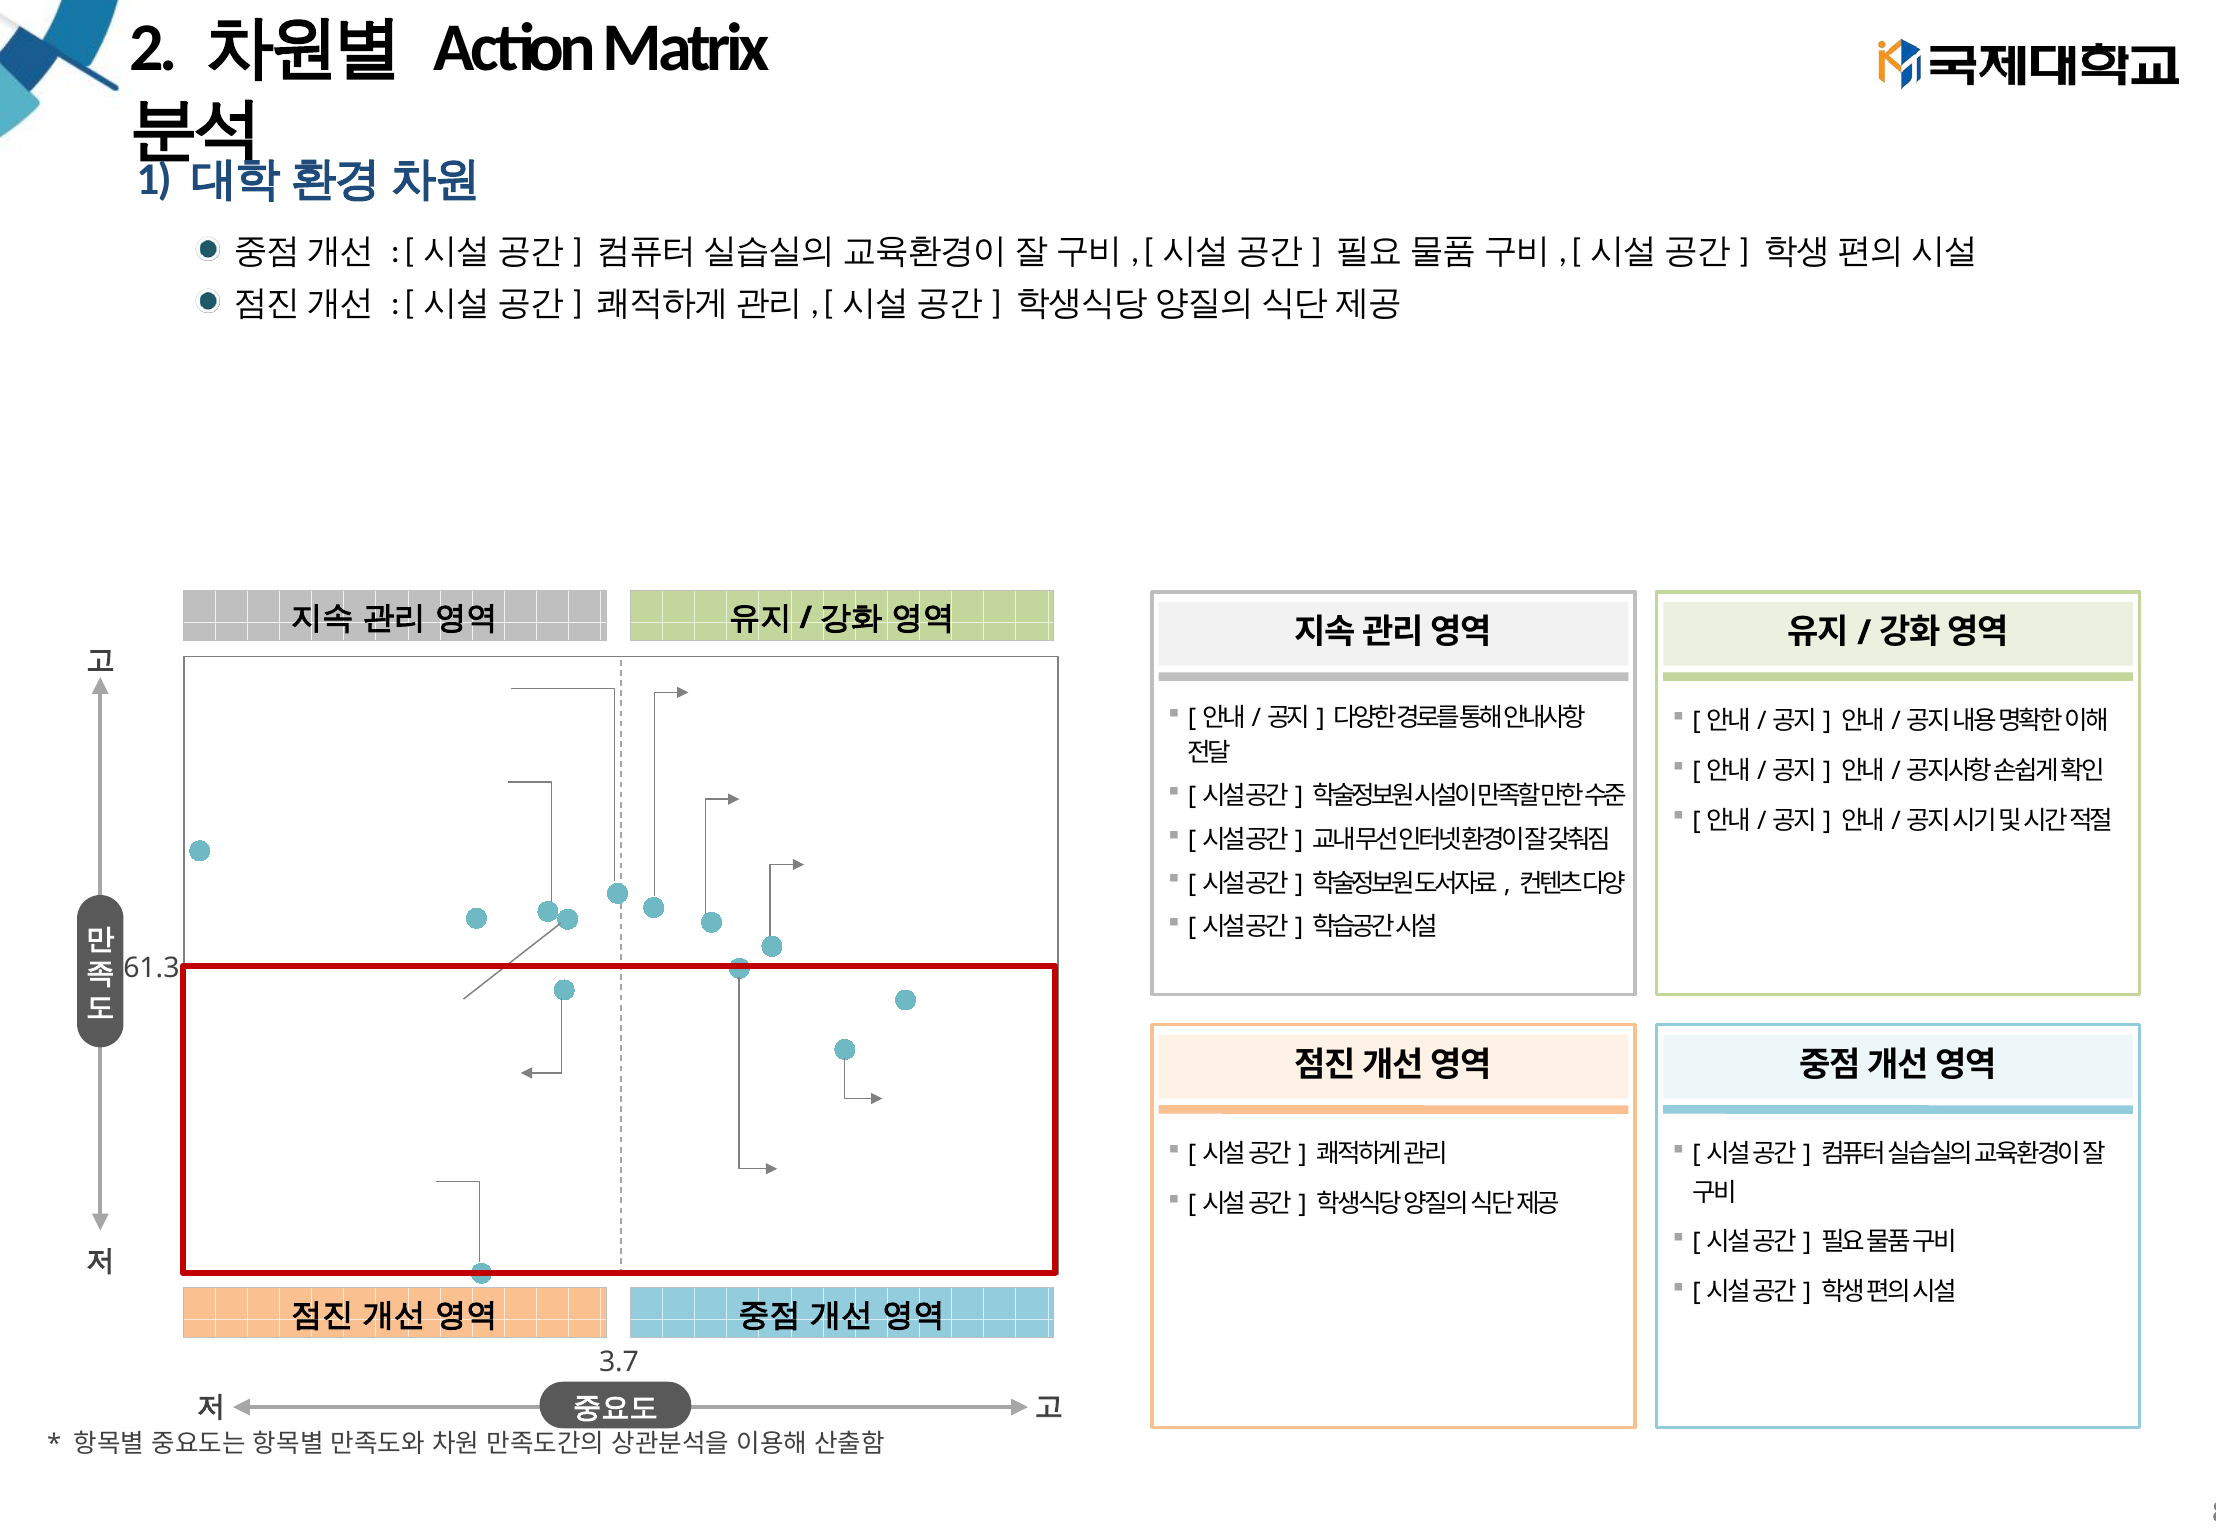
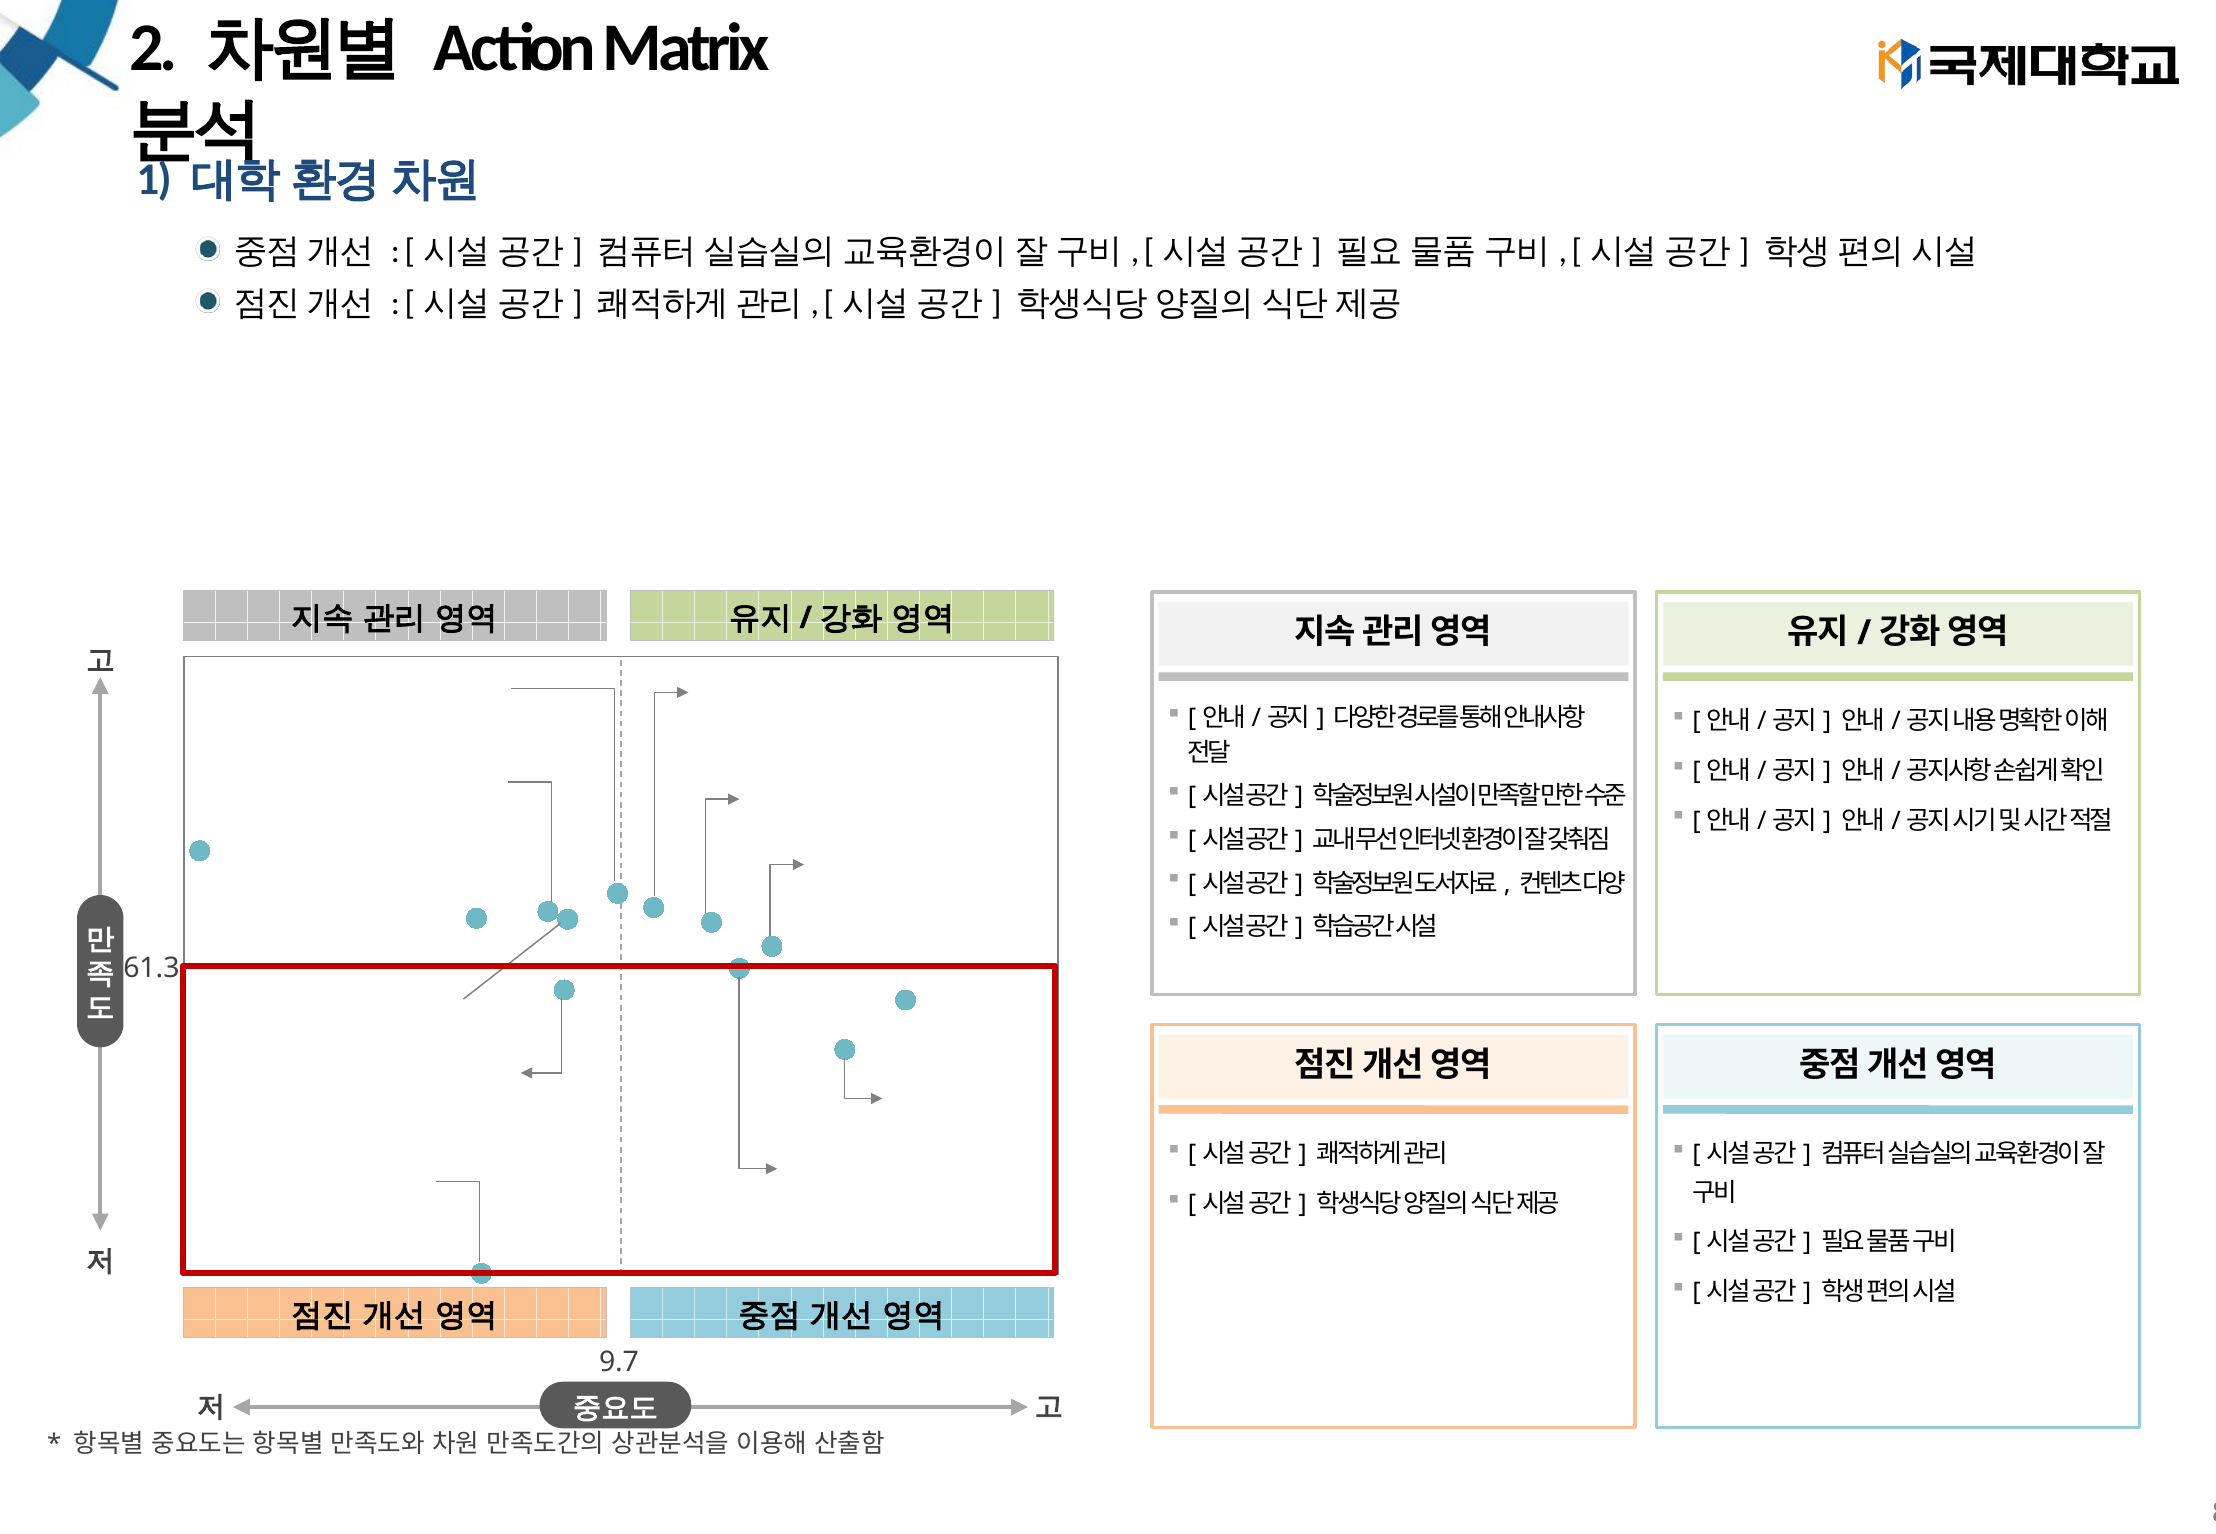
3.7: 3.7 -> 9.7
